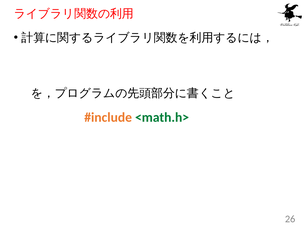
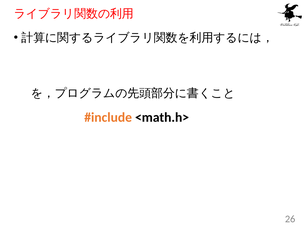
<math.h> colour: green -> black
